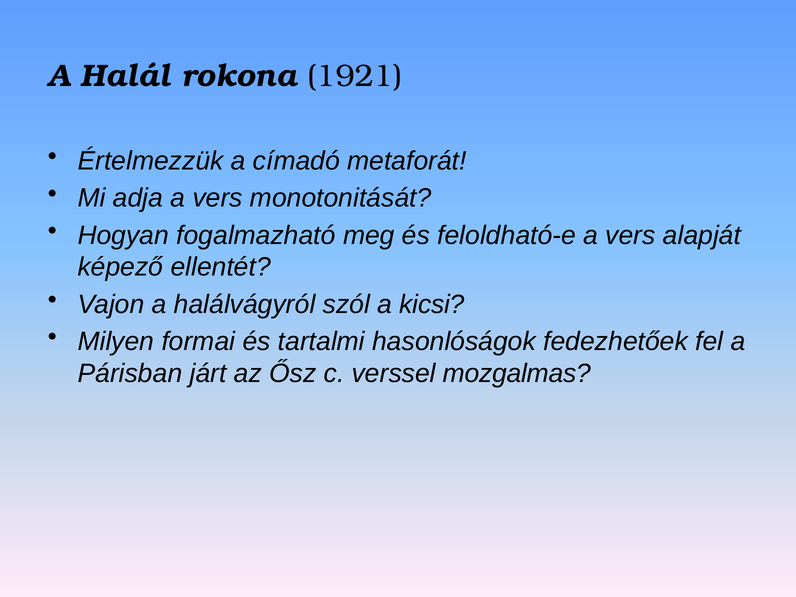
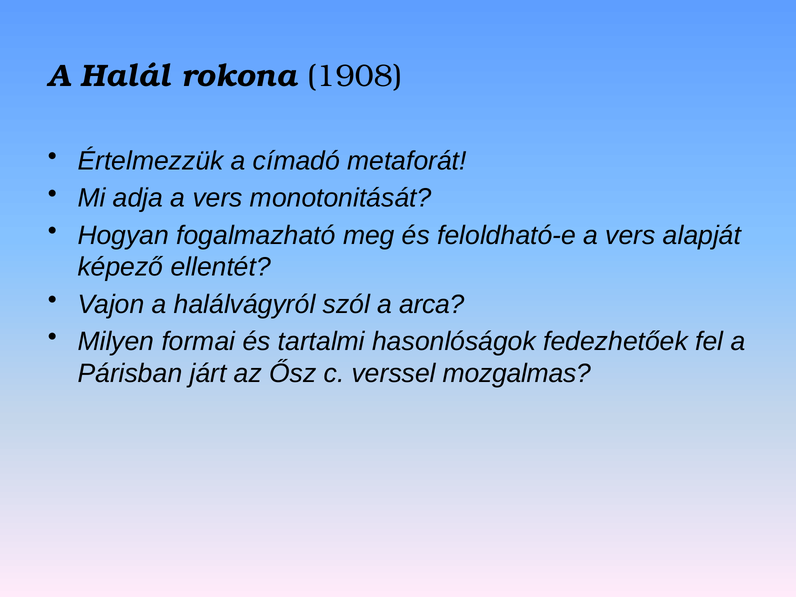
1921: 1921 -> 1908
kicsi: kicsi -> arca
